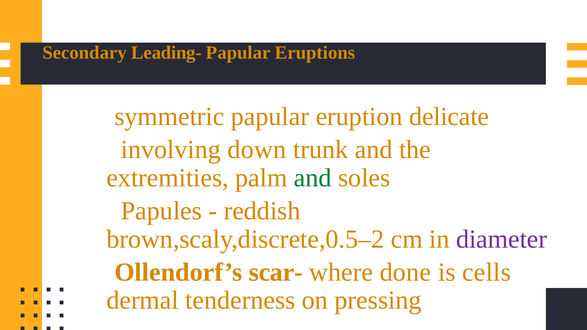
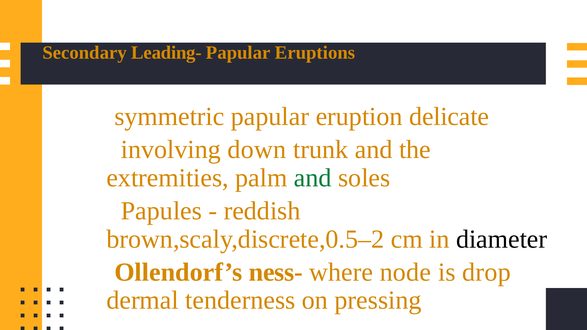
diameter colour: purple -> black
scar-: scar- -> ness-
done: done -> node
cells: cells -> drop
